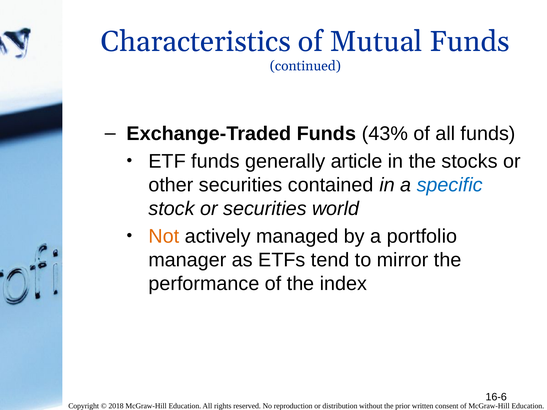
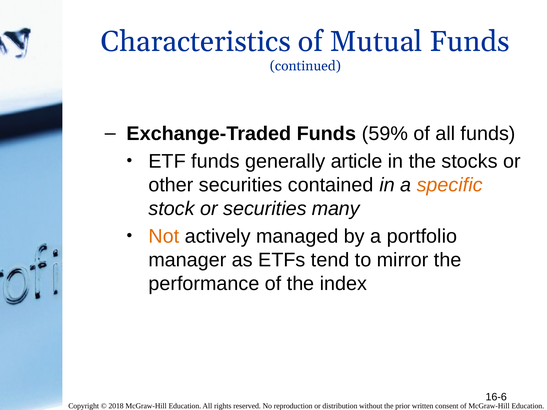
43%: 43% -> 59%
specific colour: blue -> orange
world: world -> many
